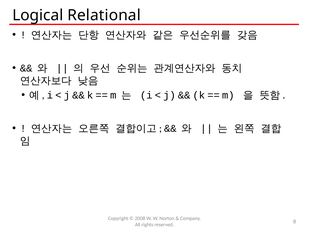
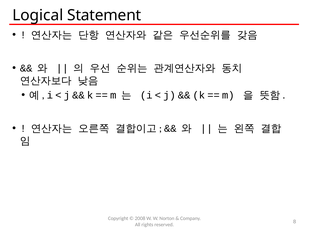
Relational: Relational -> Statement
